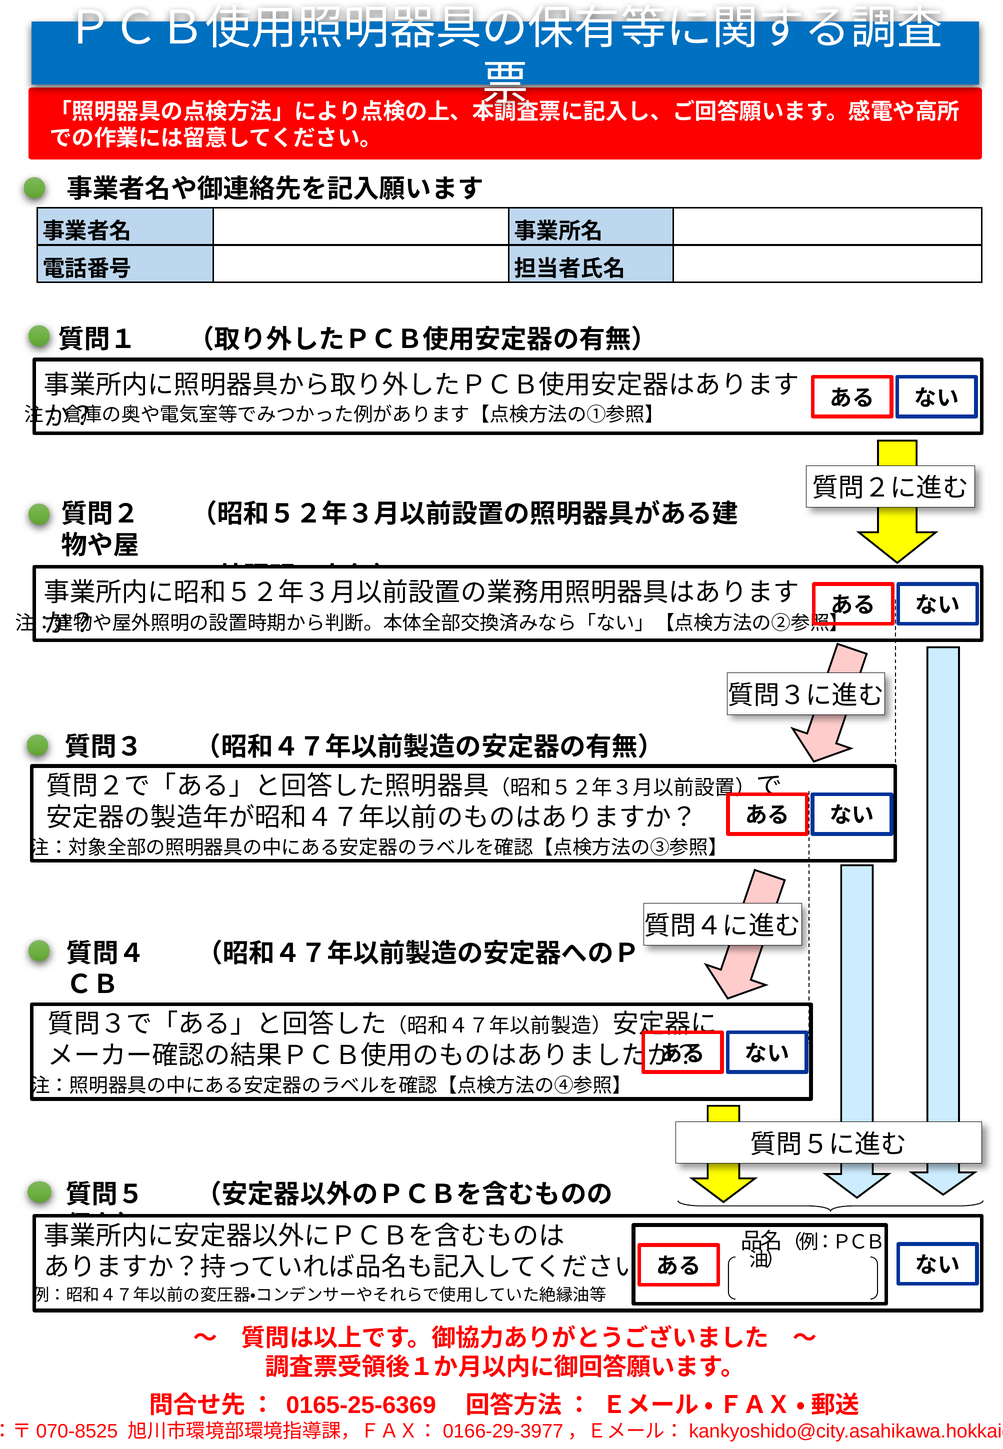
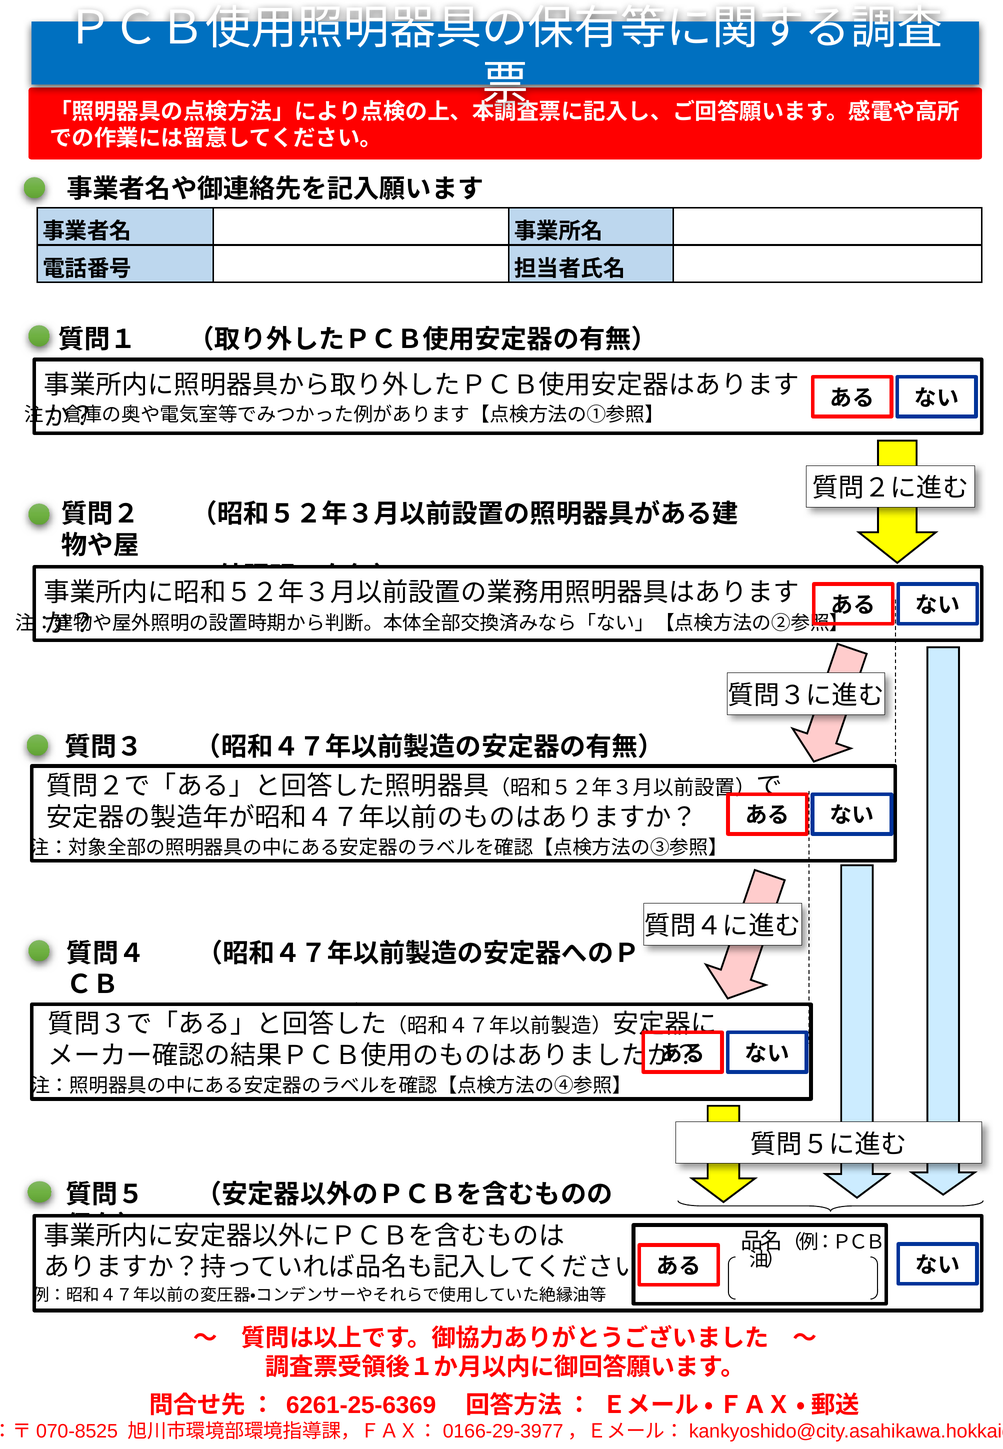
0165-25-6369: 0165-25-6369 -> 6261-25-6369
